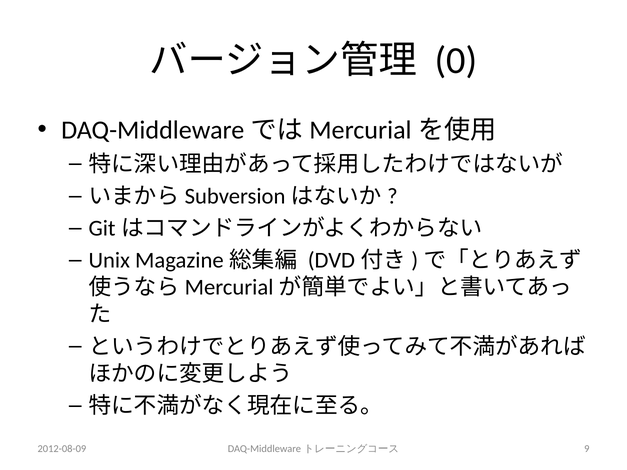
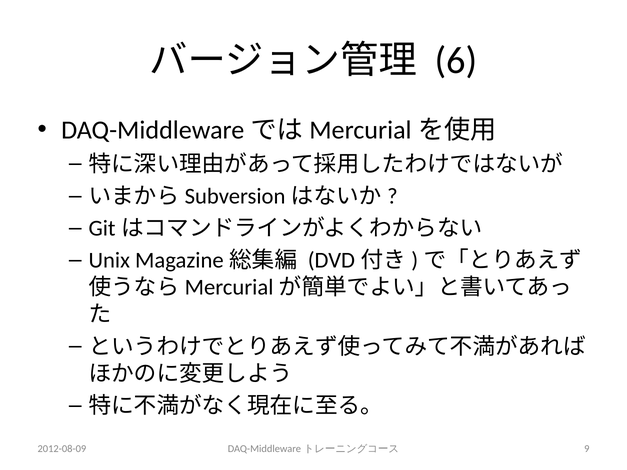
0: 0 -> 6
